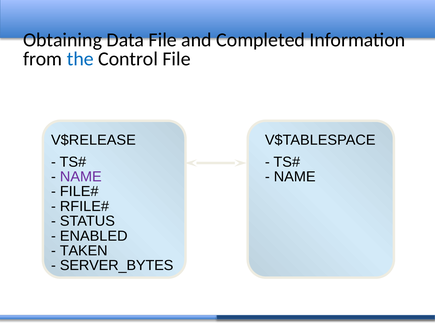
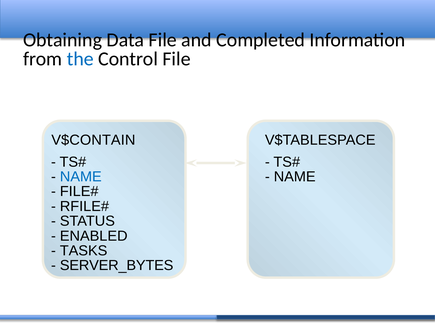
V$RELEASE: V$RELEASE -> V$CONTAIN
NAME at (81, 177) colour: purple -> blue
TAKEN: TAKEN -> TASKS
